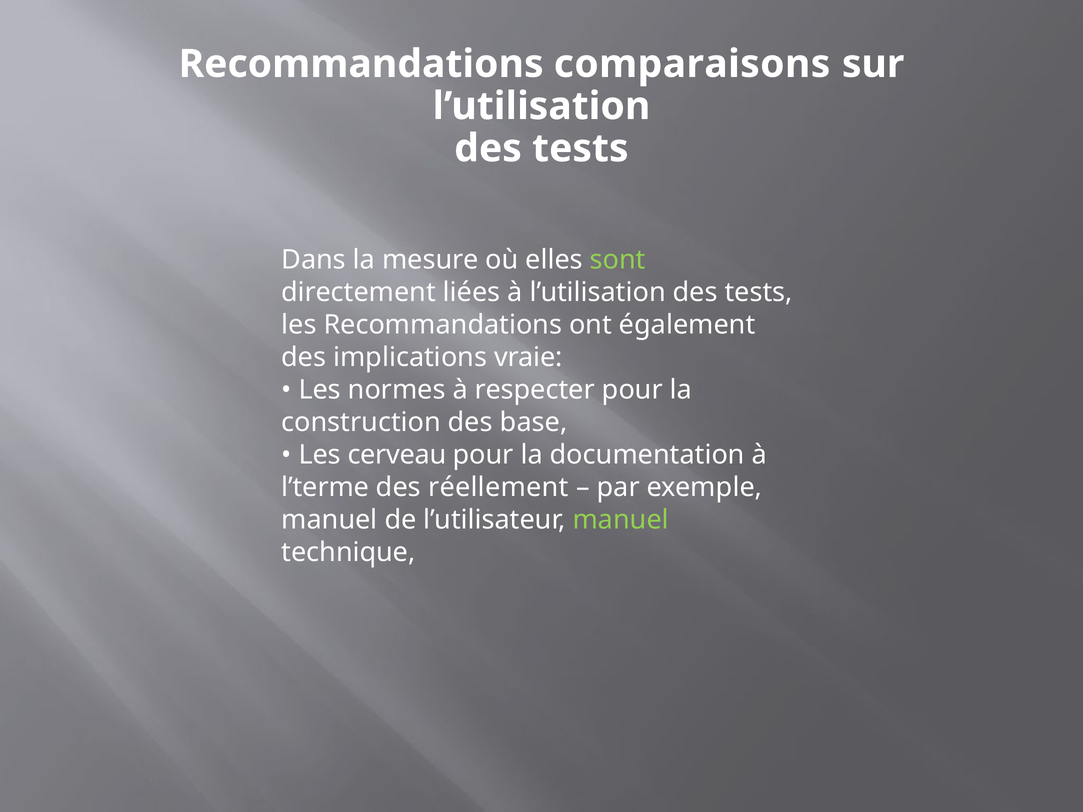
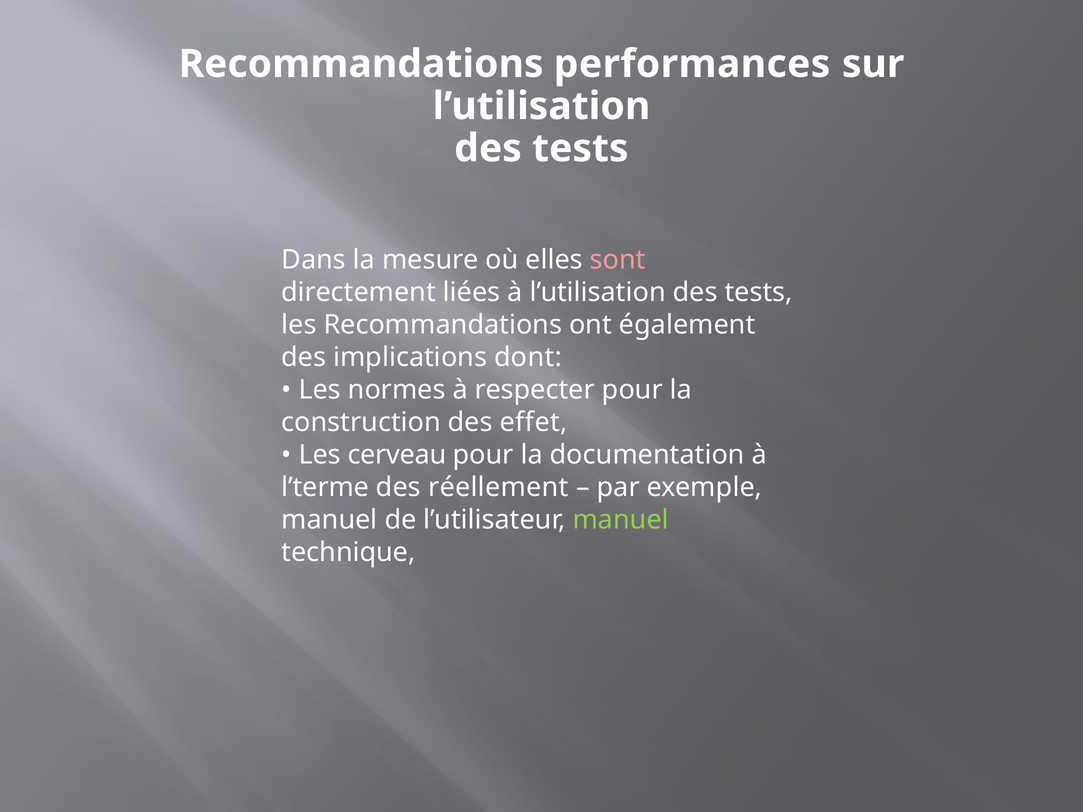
comparaisons: comparaisons -> performances
sont colour: light green -> pink
vraie: vraie -> dont
base: base -> effet
